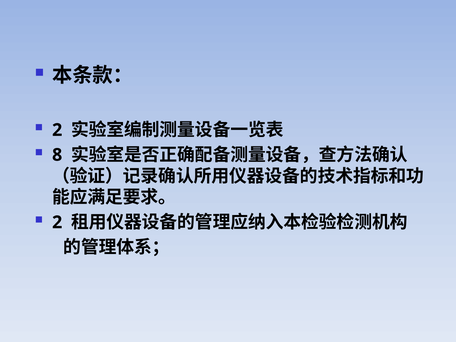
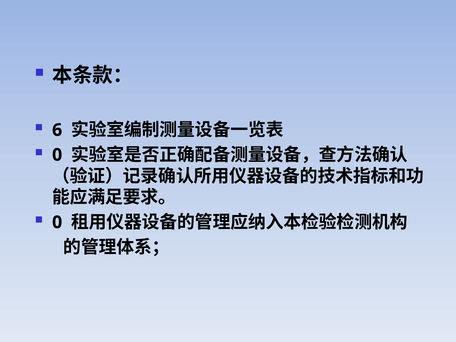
2 at (57, 130): 2 -> 6
8 at (57, 155): 8 -> 0
2 at (57, 222): 2 -> 0
